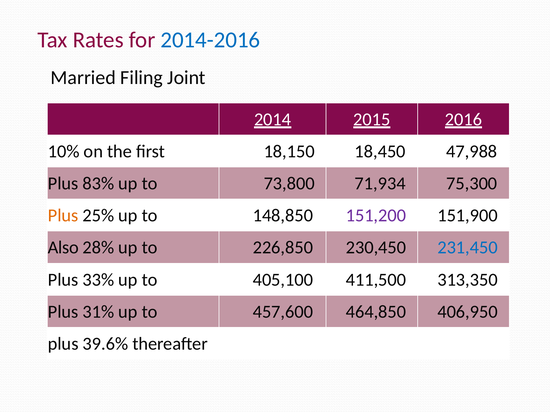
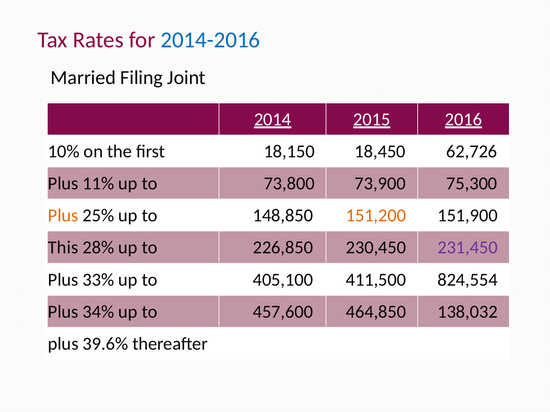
47,988: 47,988 -> 62,726
83%: 83% -> 11%
71,934: 71,934 -> 73,900
151,200 colour: purple -> orange
Also: Also -> This
231,450 colour: blue -> purple
313,350: 313,350 -> 824,554
31%: 31% -> 34%
406,950: 406,950 -> 138,032
